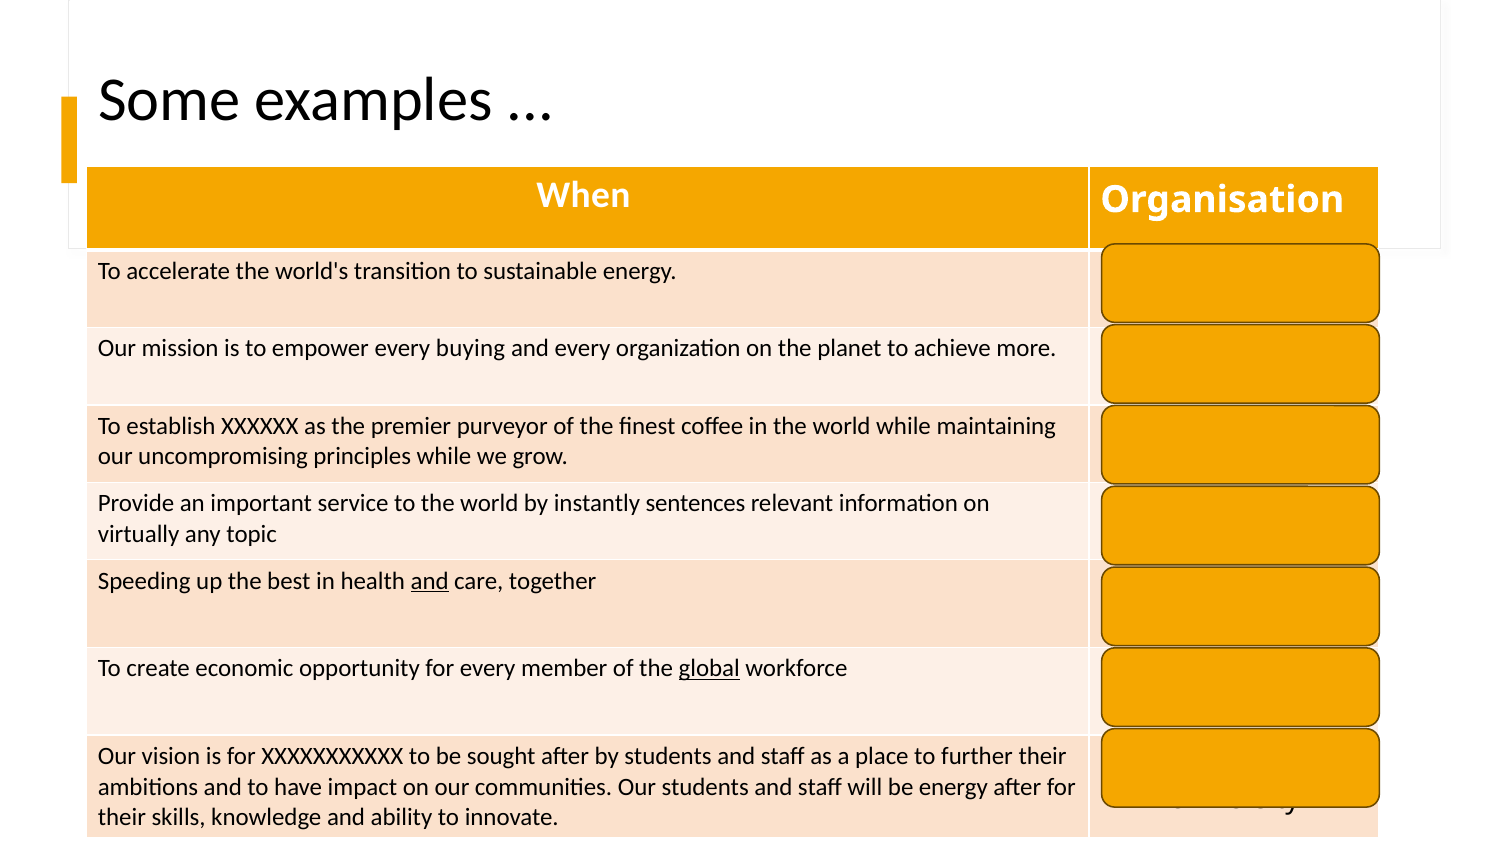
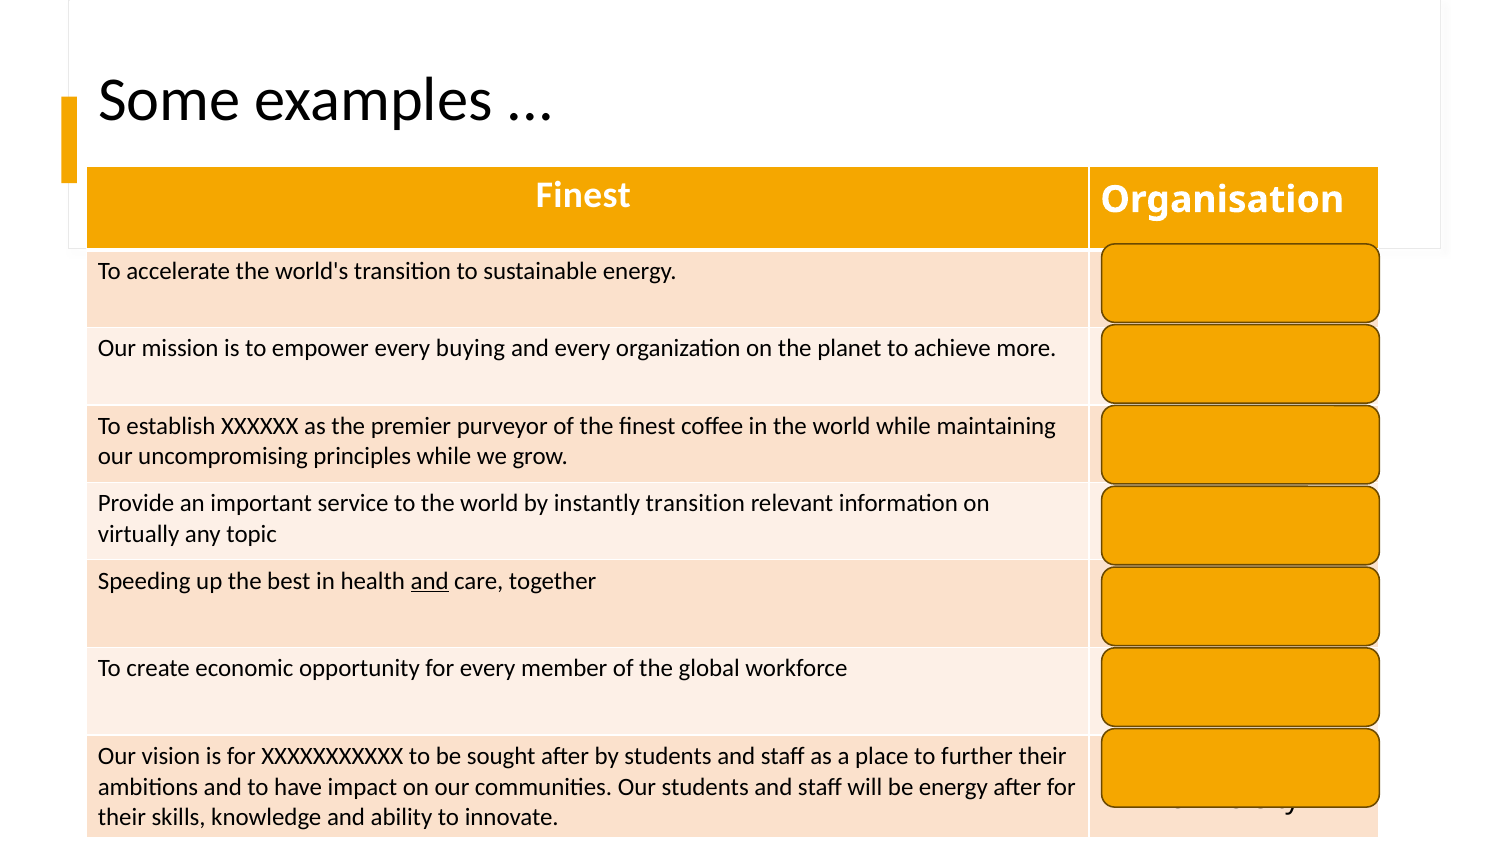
When at (583, 195): When -> Finest
instantly sentences: sentences -> transition
global underline: present -> none
